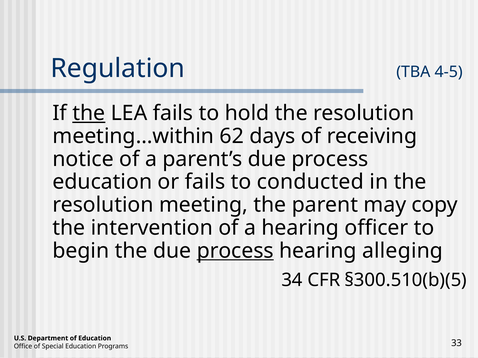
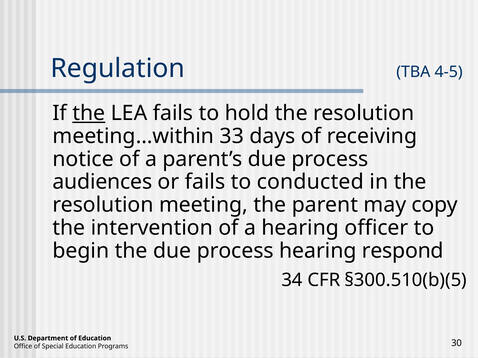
62: 62 -> 33
education at (102, 182): education -> audiences
process at (235, 251) underline: present -> none
alleging: alleging -> respond
33: 33 -> 30
